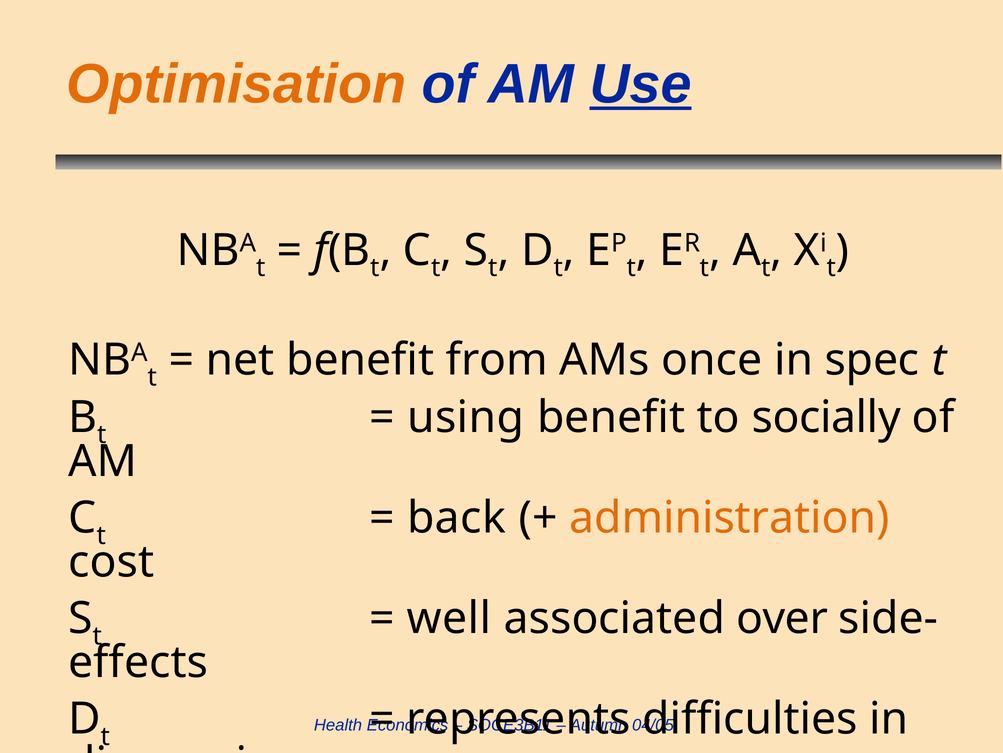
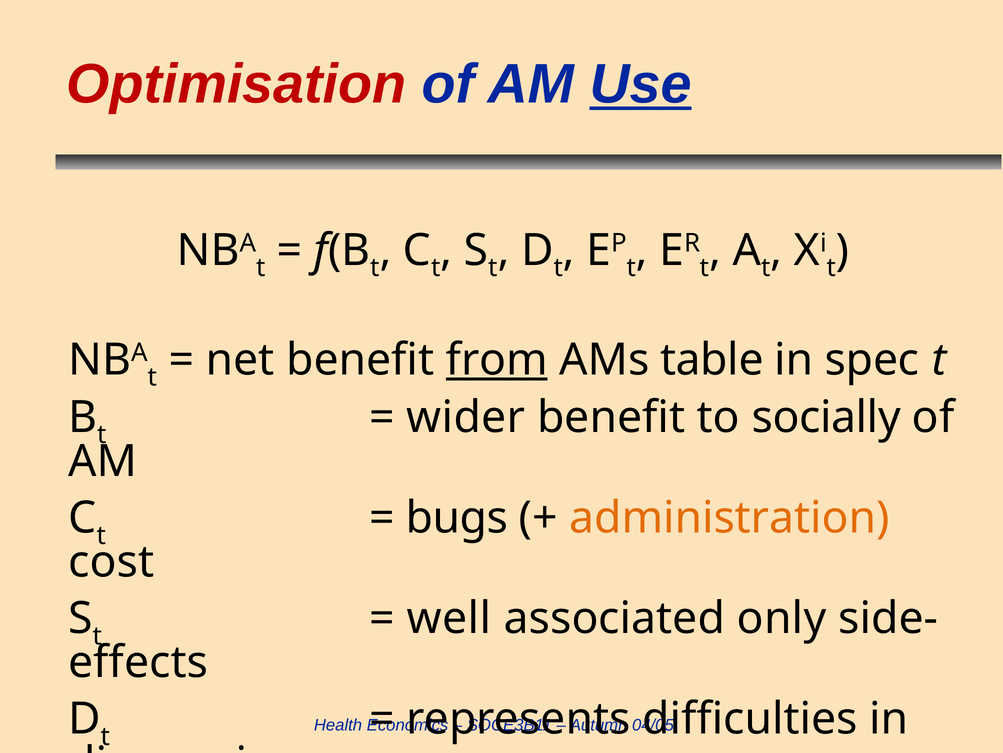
Optimisation colour: orange -> red
from underline: none -> present
once: once -> table
using: using -> wider
back: back -> bugs
over: over -> only
